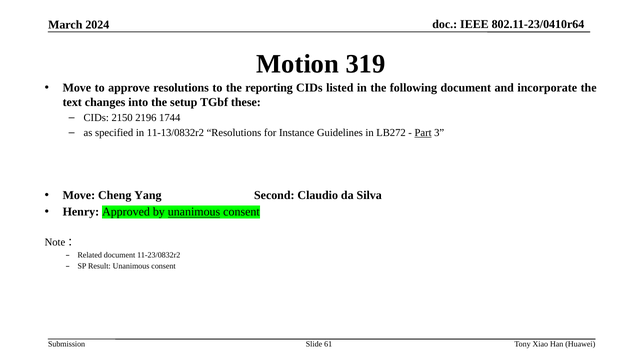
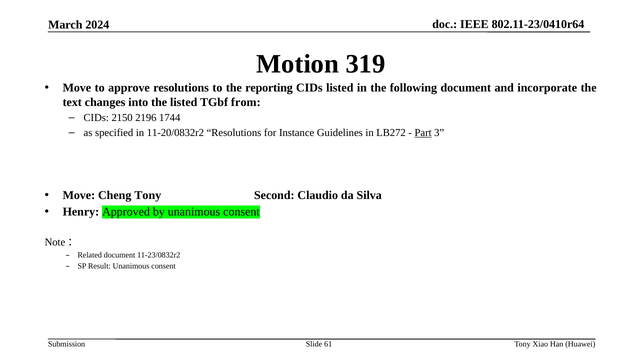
the setup: setup -> listed
these: these -> from
11-13/0832r2: 11-13/0832r2 -> 11-20/0832r2
Cheng Yang: Yang -> Tony
unanimous at (194, 212) underline: present -> none
